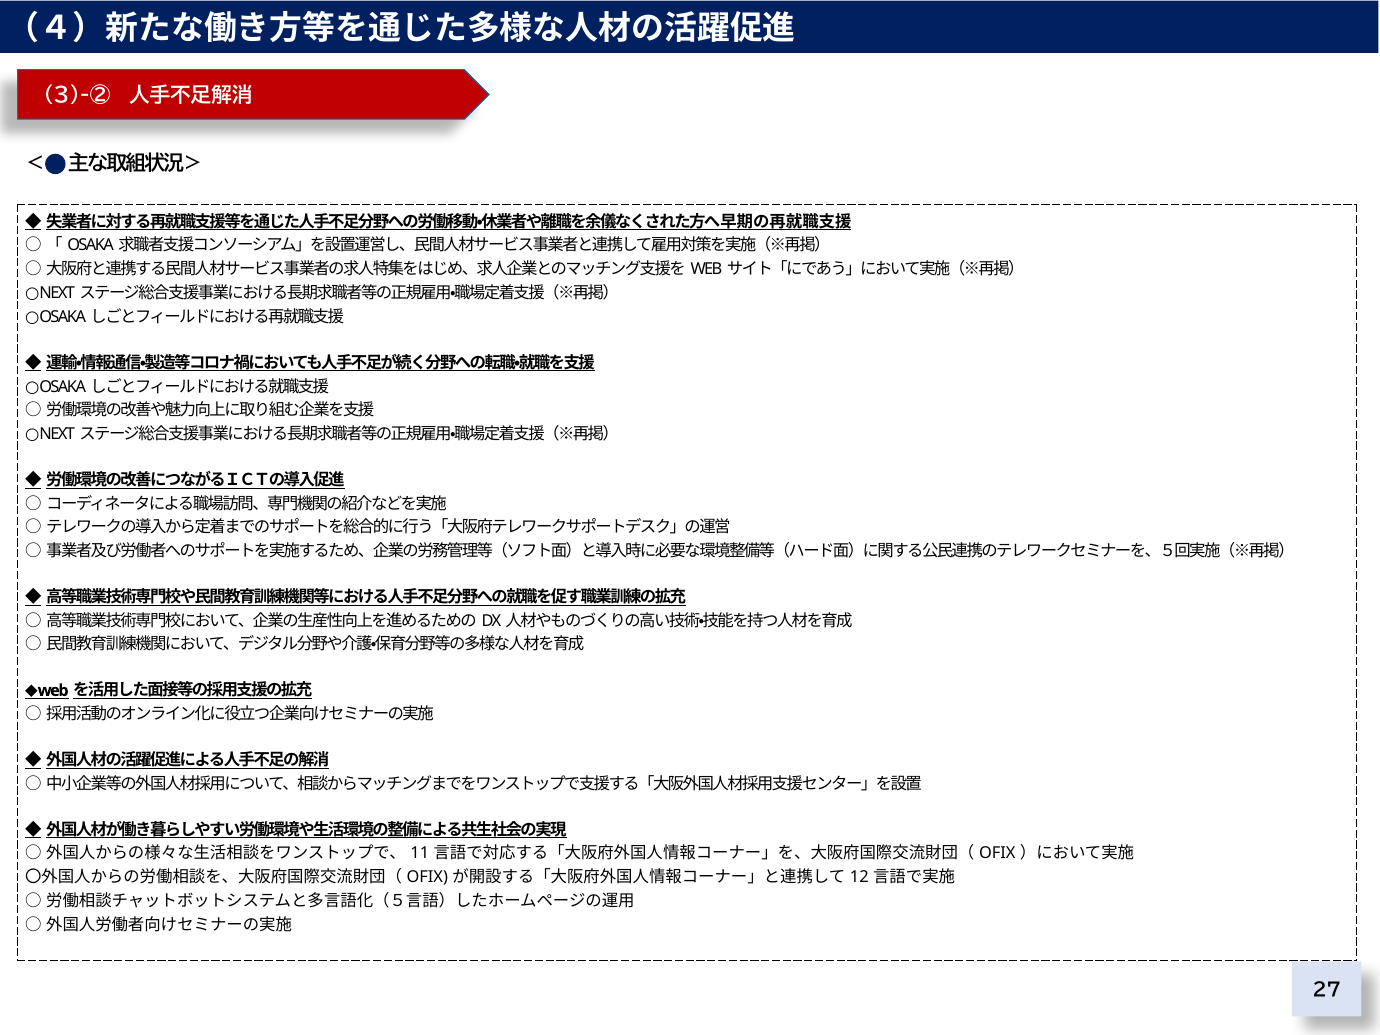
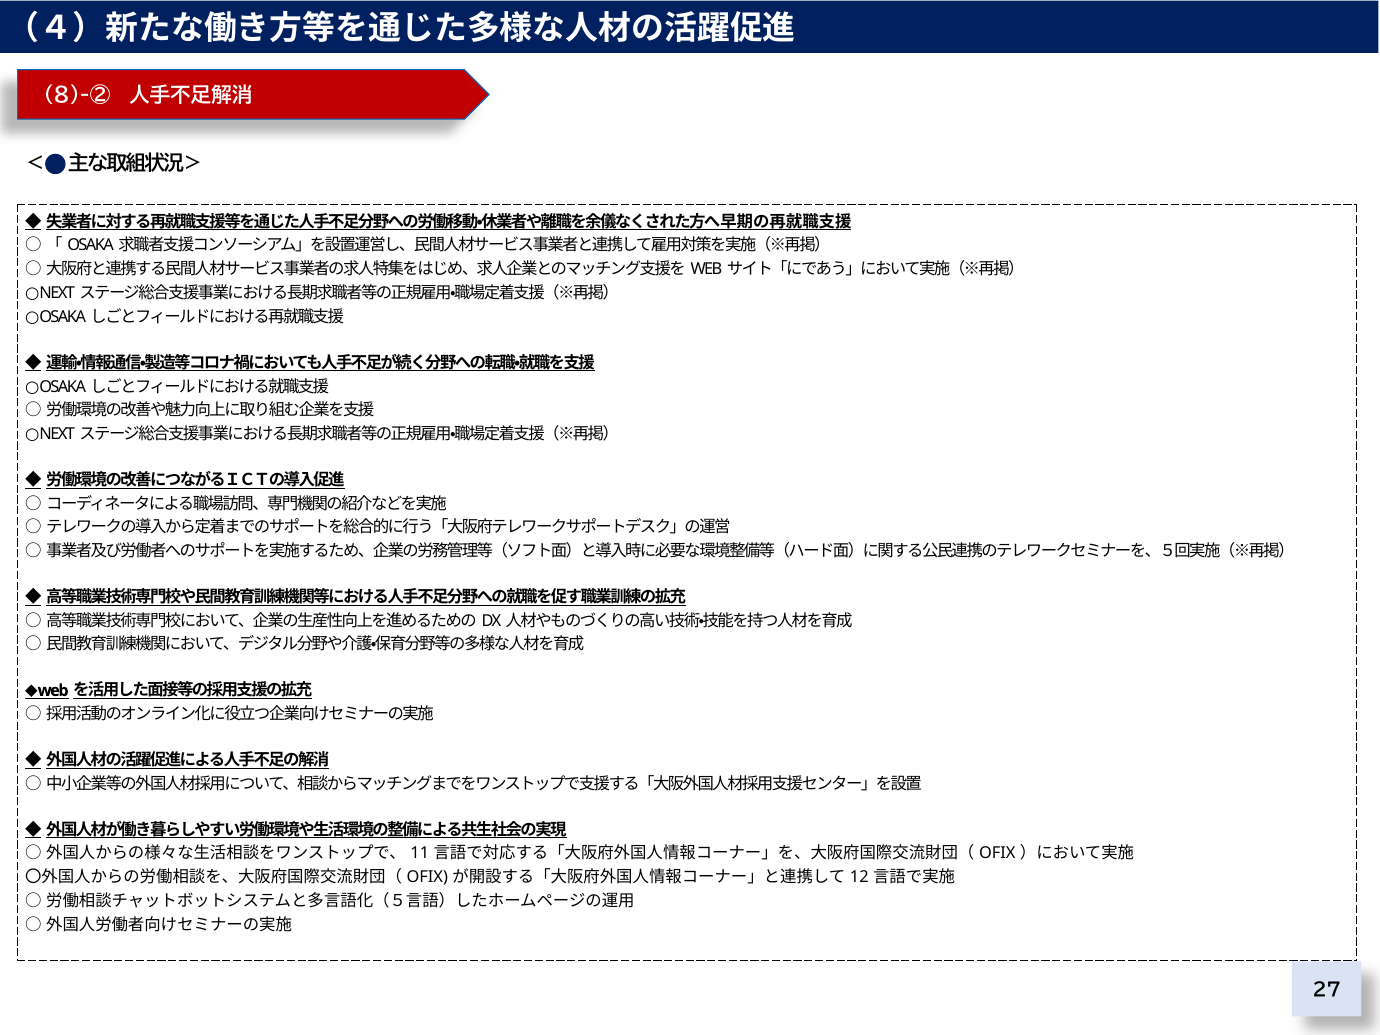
3)-②: 3)-② -> 8)-②
